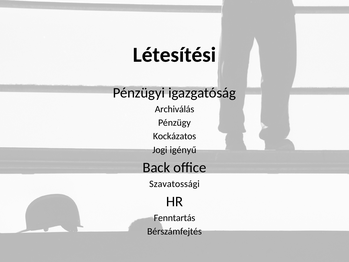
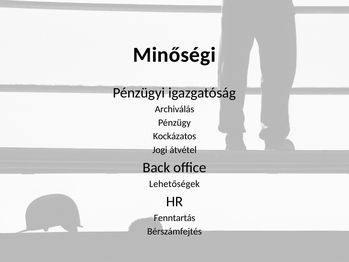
Létesítési: Létesítési -> Minőségi
igényű: igényű -> átvétel
Szavatossági: Szavatossági -> Lehetőségek
